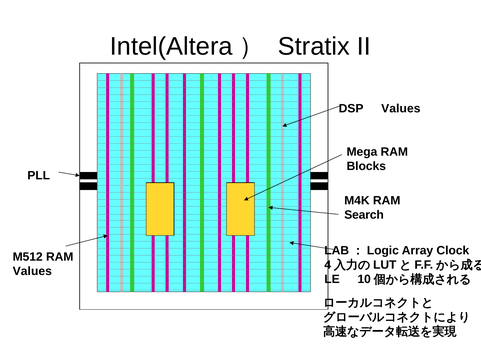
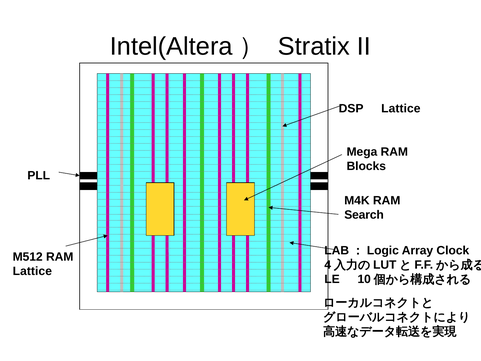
DSP Values: Values -> Lattice
Values at (32, 271): Values -> Lattice
